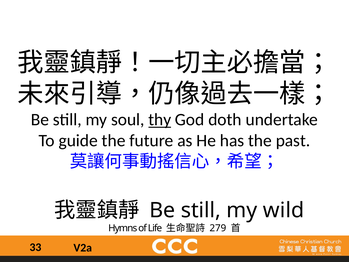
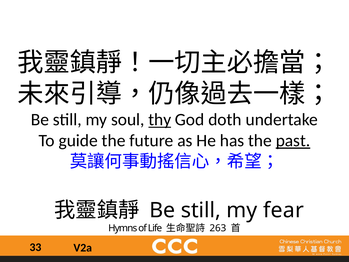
past underline: none -> present
wild: wild -> fear
279: 279 -> 263
